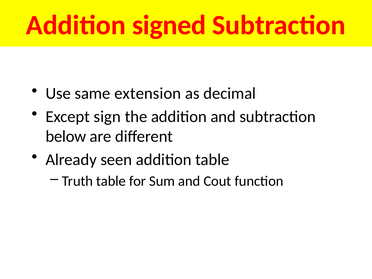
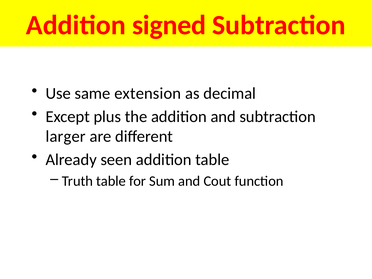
sign: sign -> plus
below: below -> larger
